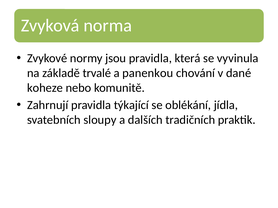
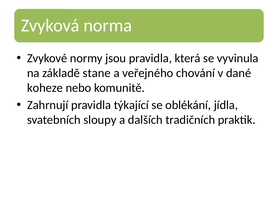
trvalé: trvalé -> stane
panenkou: panenkou -> veřejného
